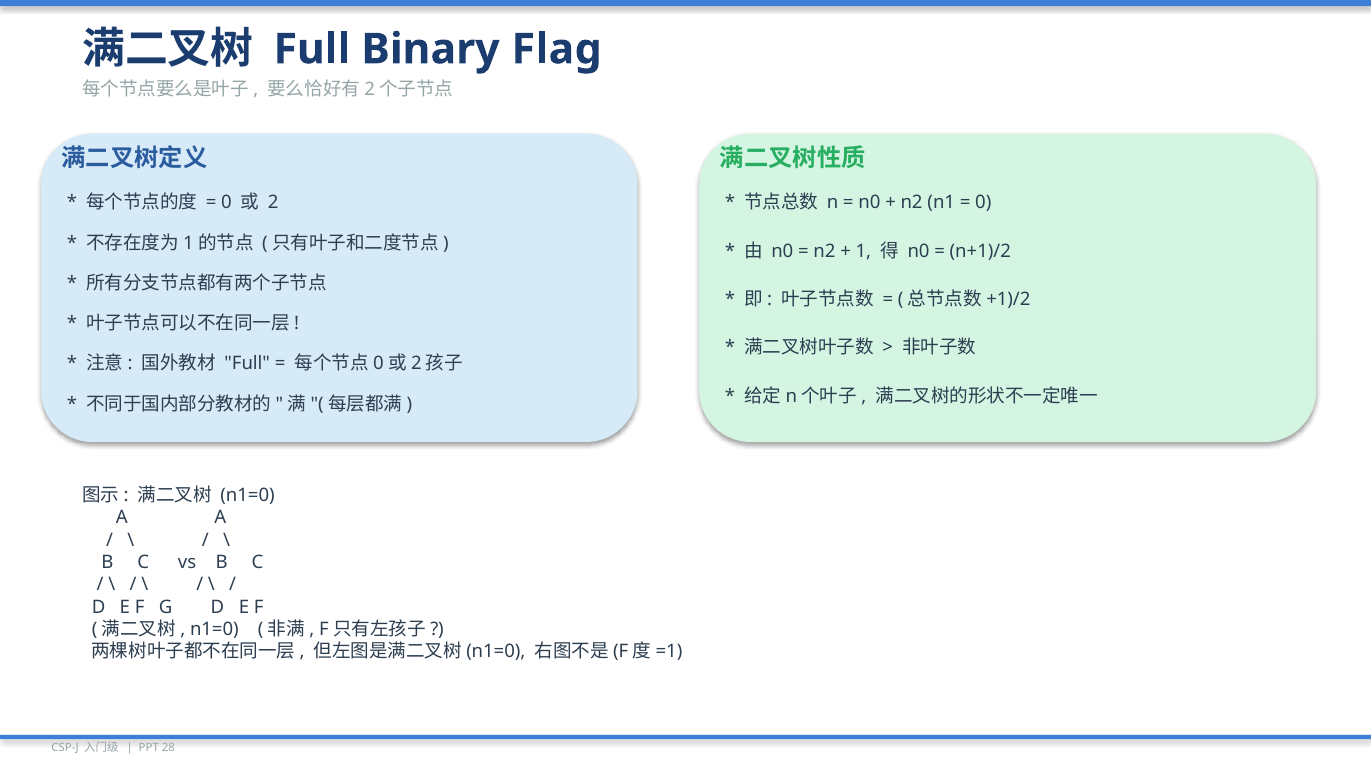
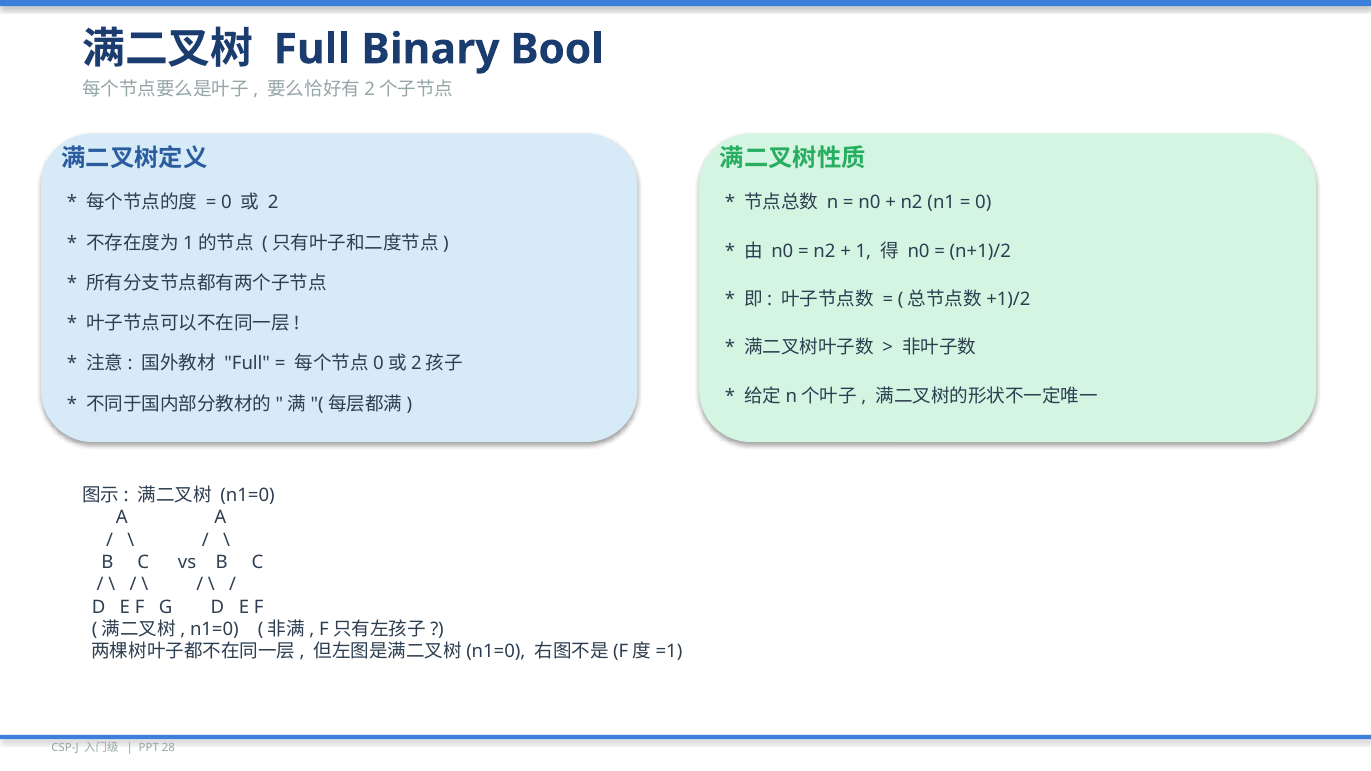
Flag: Flag -> Bool
